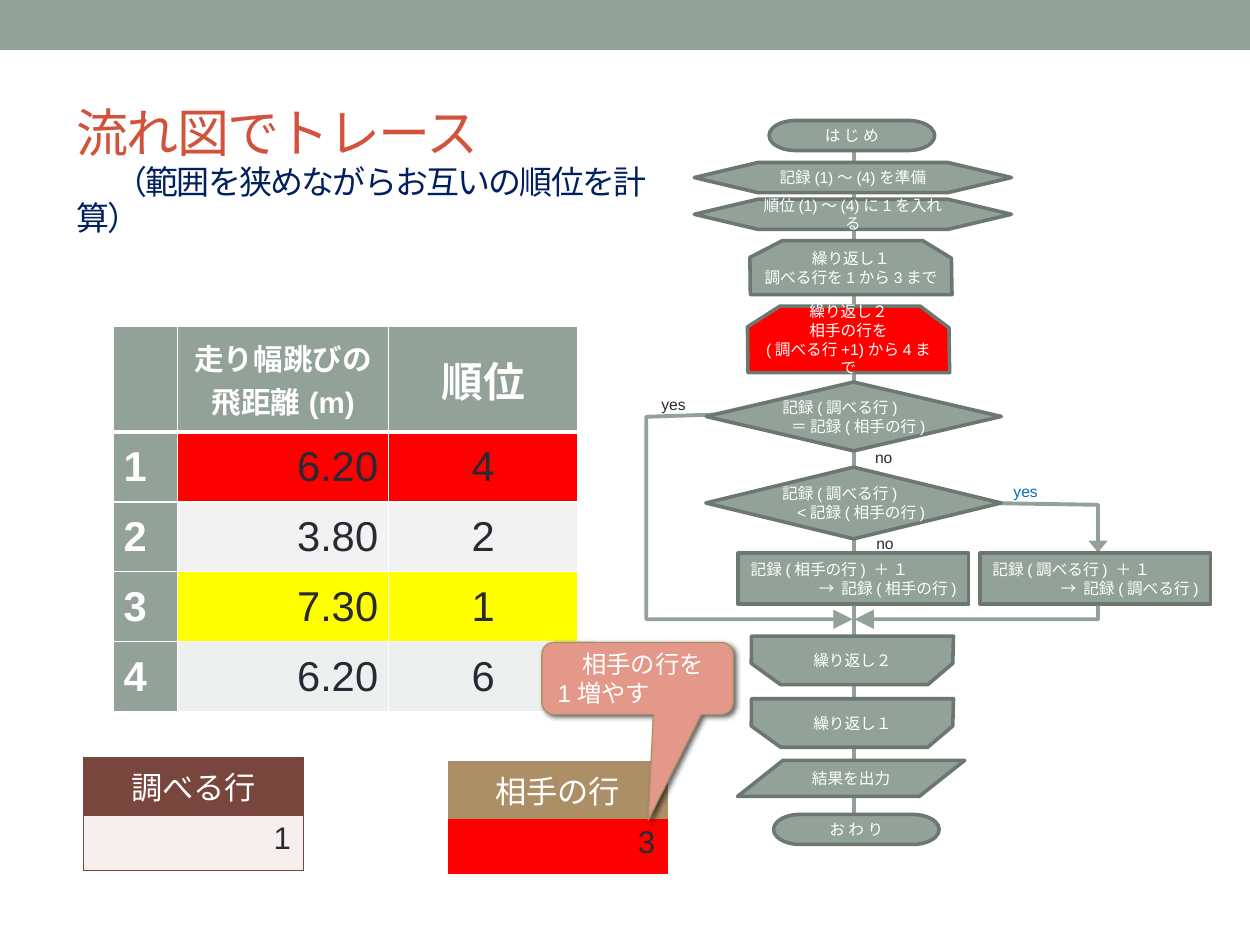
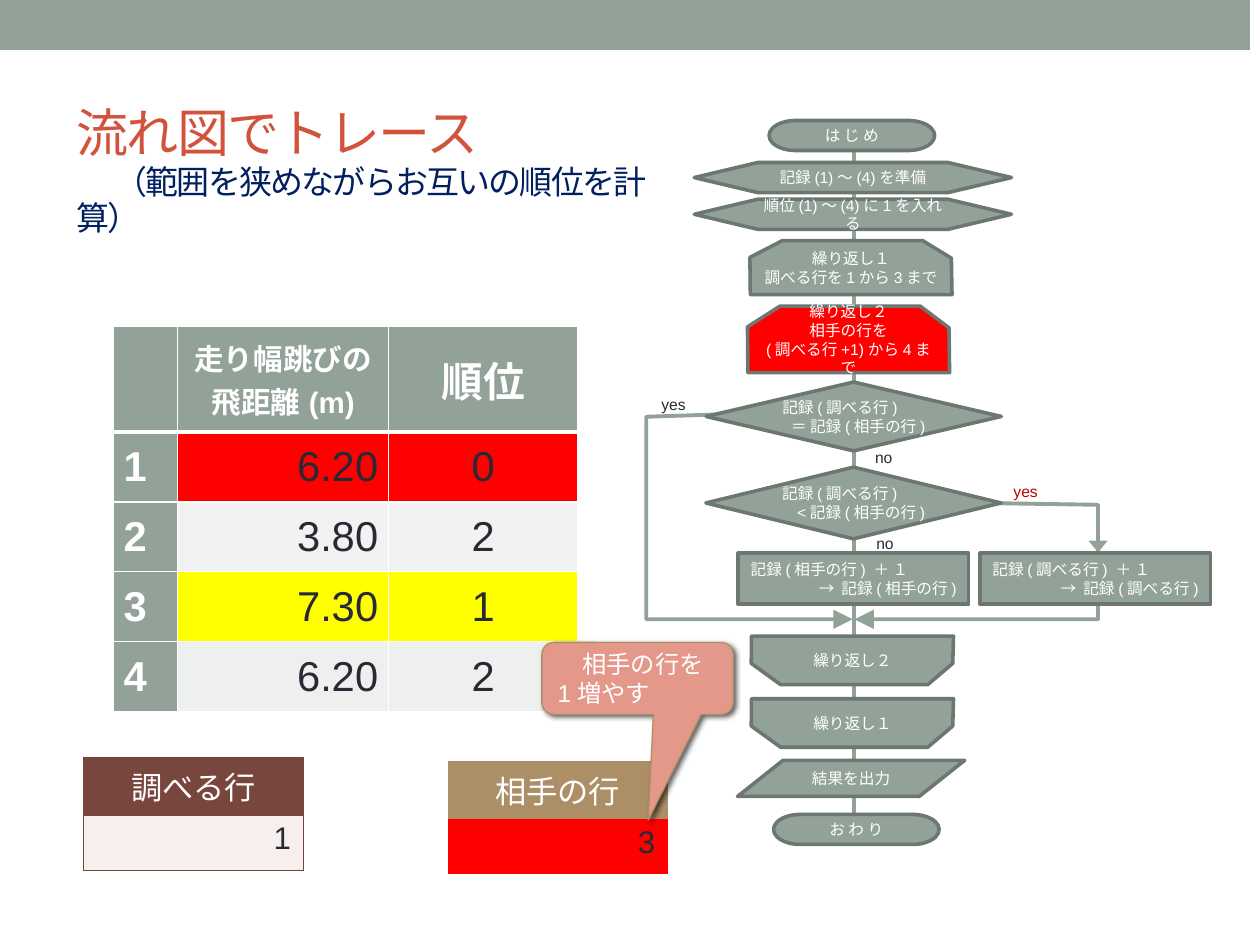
6.20 4: 4 -> 0
yes at (1026, 492) colour: blue -> red
6.20 6: 6 -> 2
